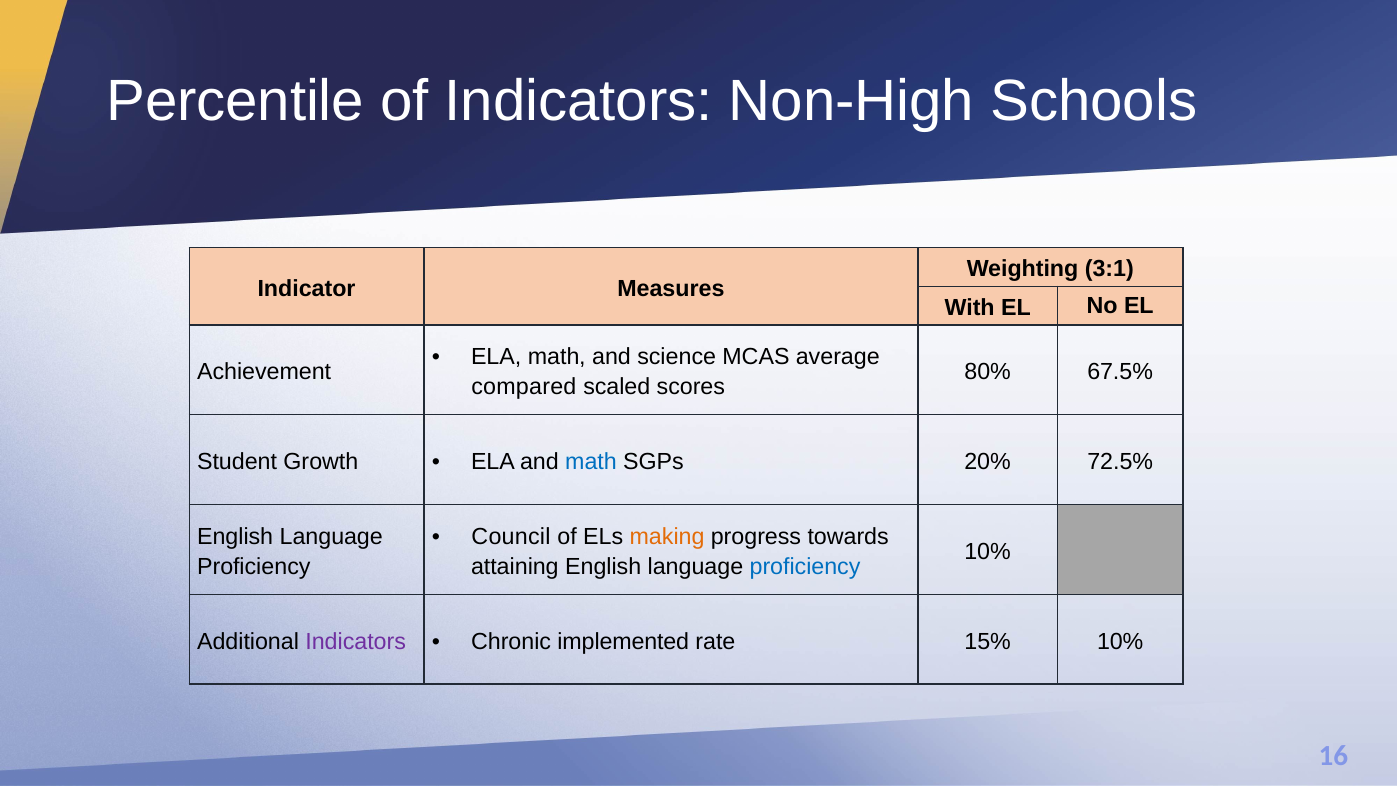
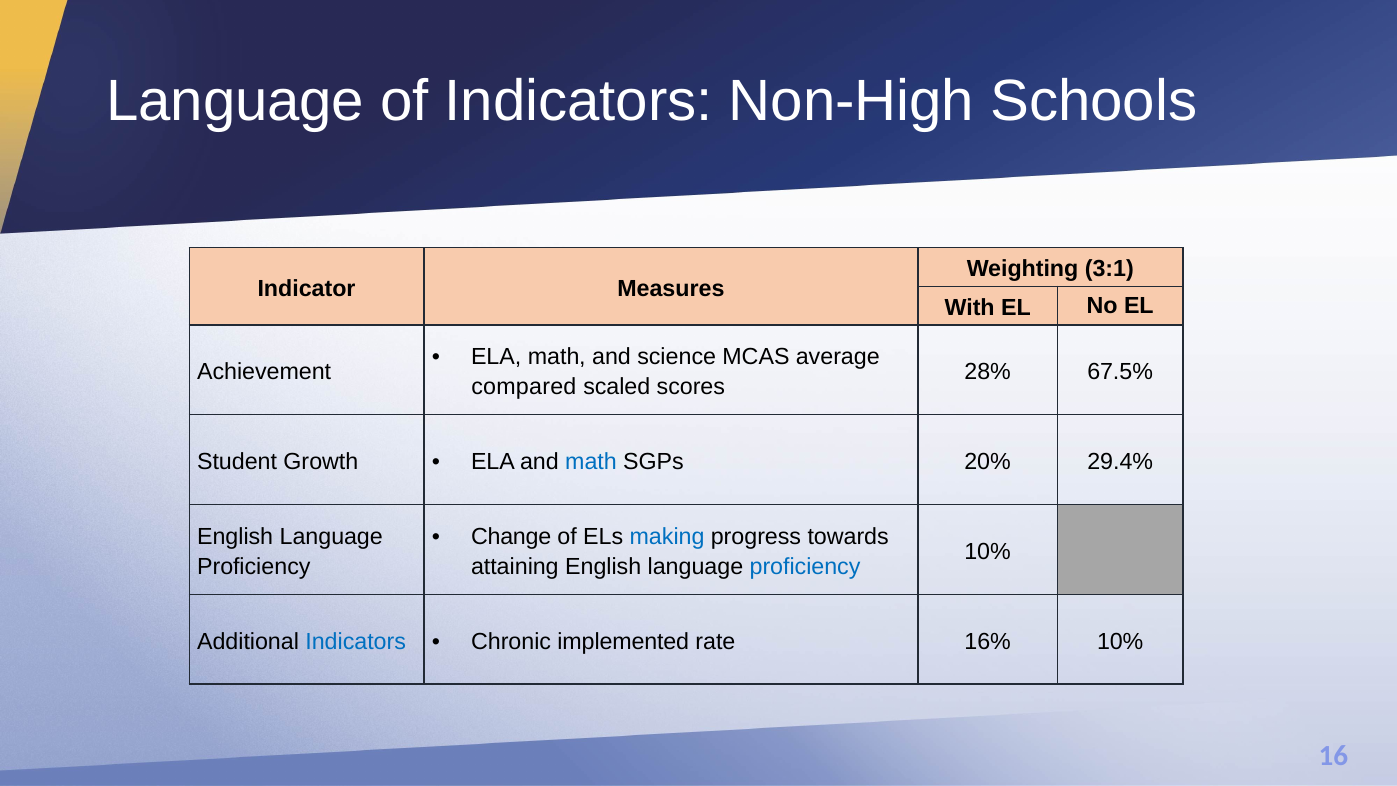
Percentile at (235, 101): Percentile -> Language
80%: 80% -> 28%
72.5%: 72.5% -> 29.4%
Council: Council -> Change
making colour: orange -> blue
Indicators at (356, 641) colour: purple -> blue
15%: 15% -> 16%
